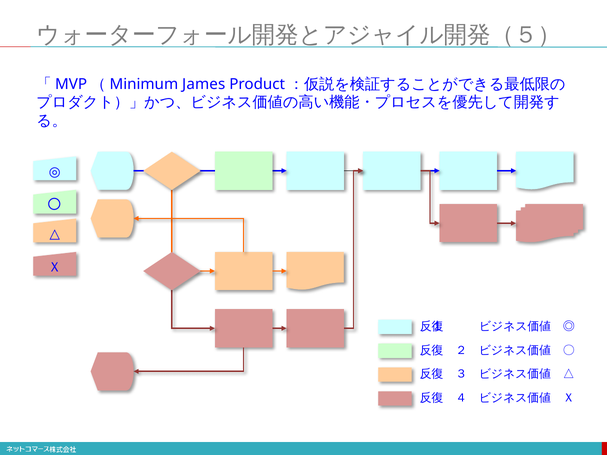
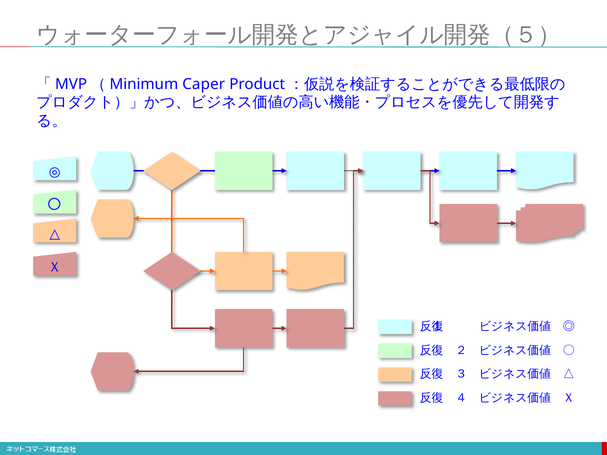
James: James -> Caper
